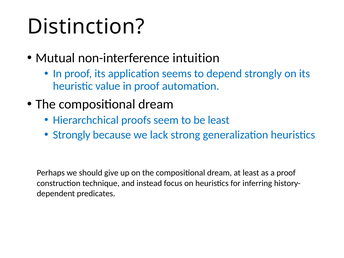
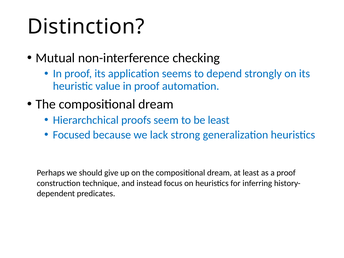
intuition: intuition -> checking
Strongly at (72, 135): Strongly -> Focused
